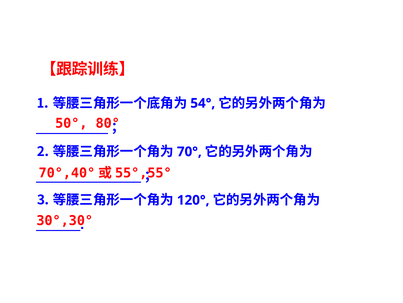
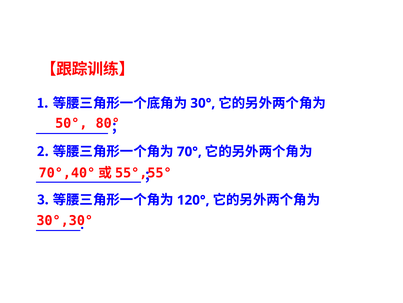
54°: 54° -> 30°
